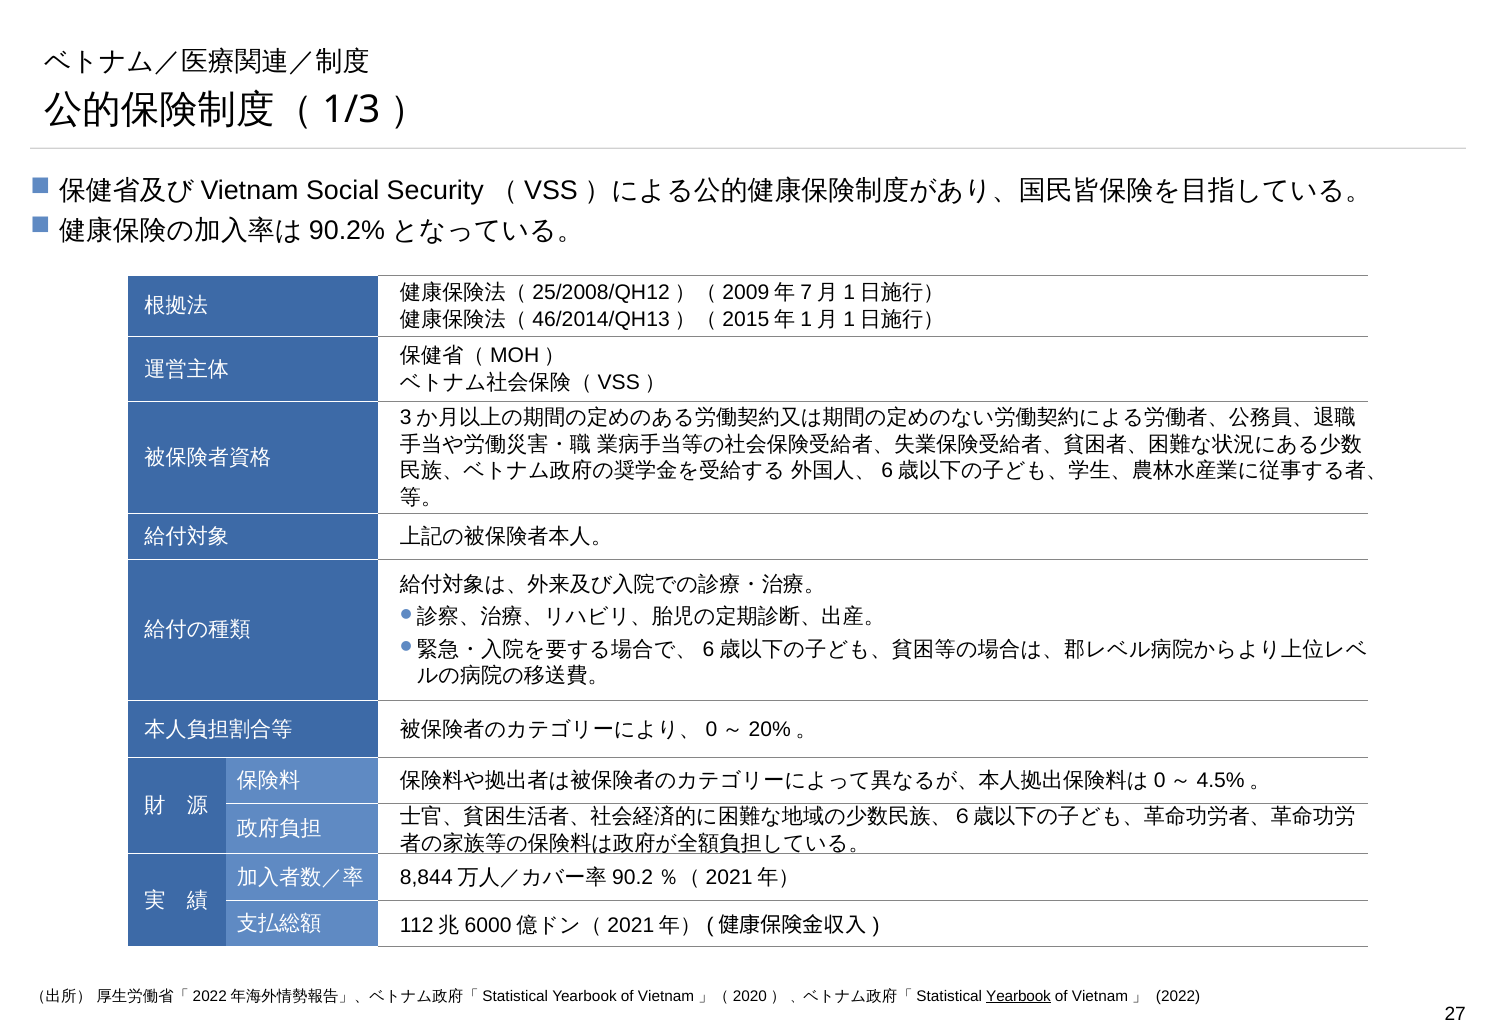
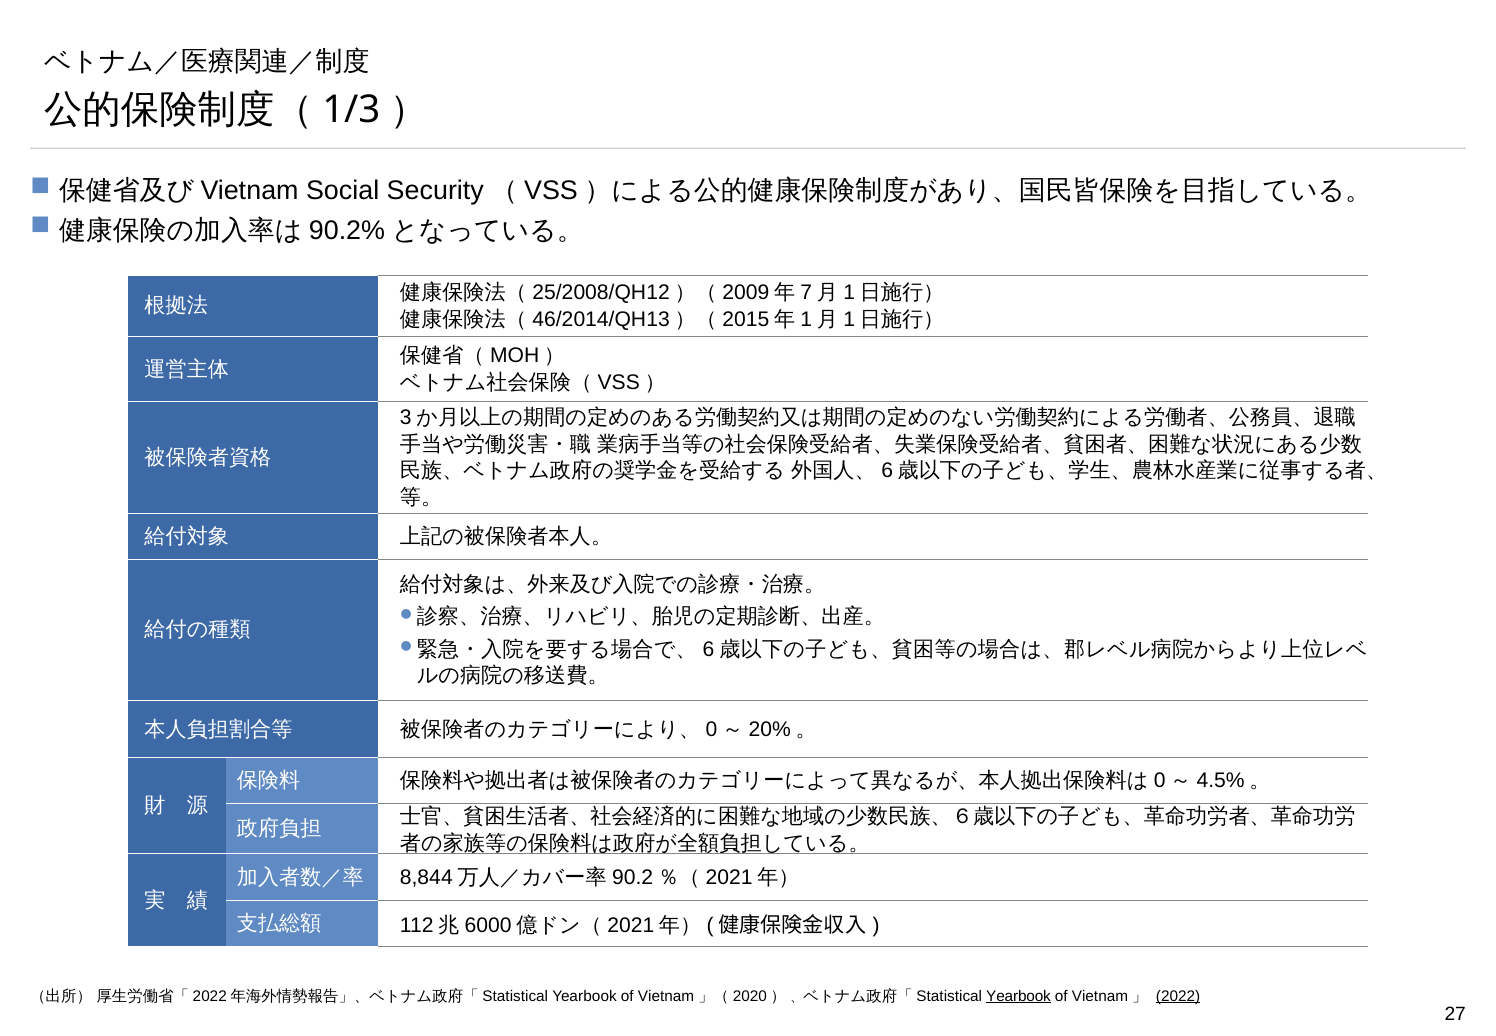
2022 underline: none -> present
